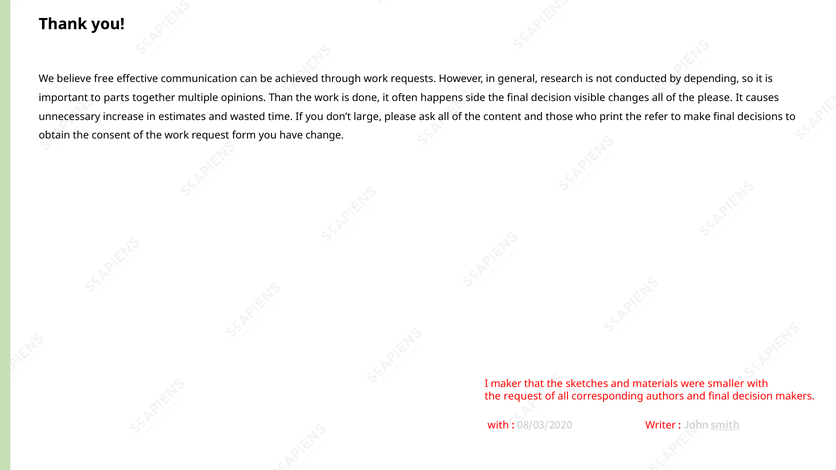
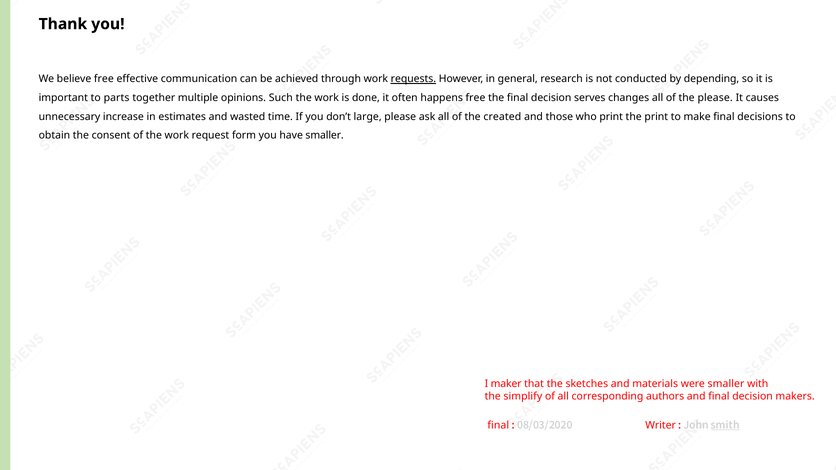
requests underline: none -> present
Than: Than -> Such
happens side: side -> free
visible: visible -> serves
content: content -> created
the refer: refer -> print
have change: change -> smaller
the request: request -> simplify
with at (498, 425): with -> final
